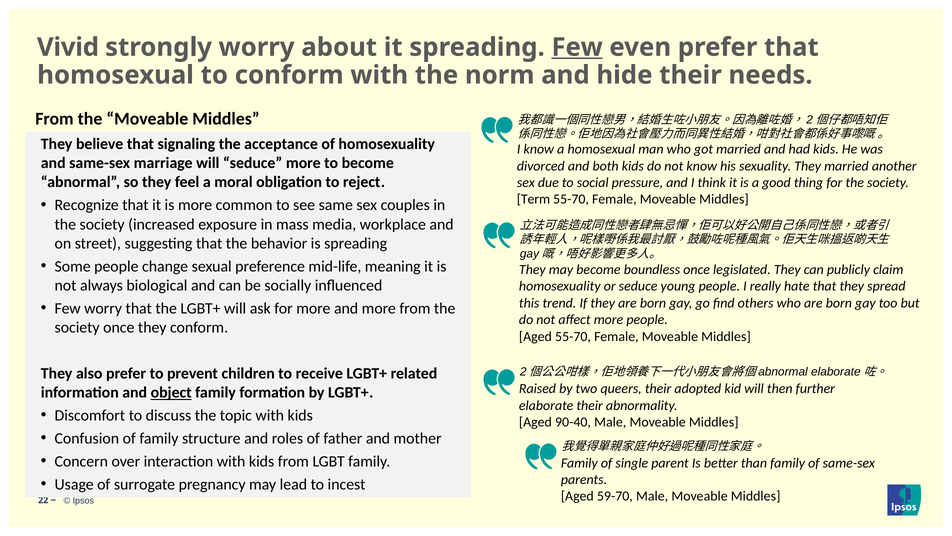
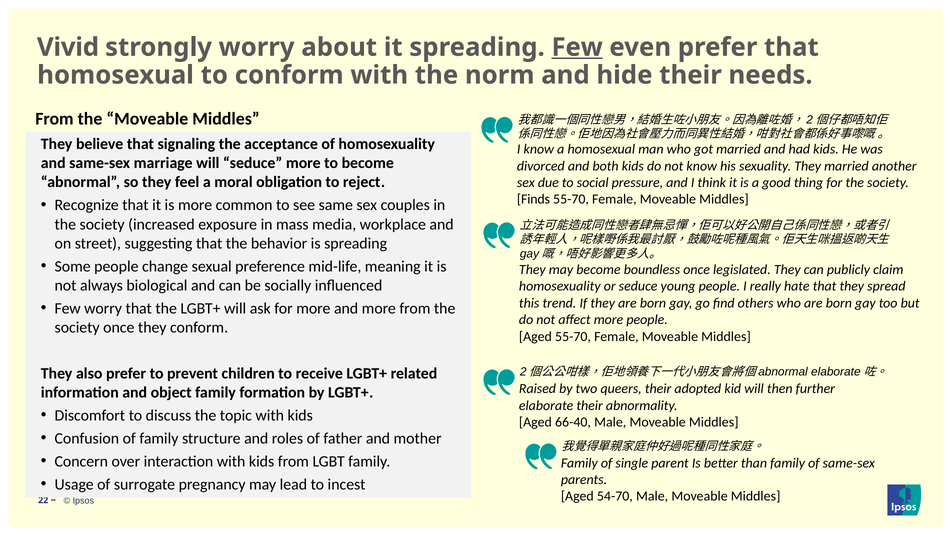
Term: Term -> Finds
object underline: present -> none
90-40: 90-40 -> 66-40
59-70: 59-70 -> 54-70
